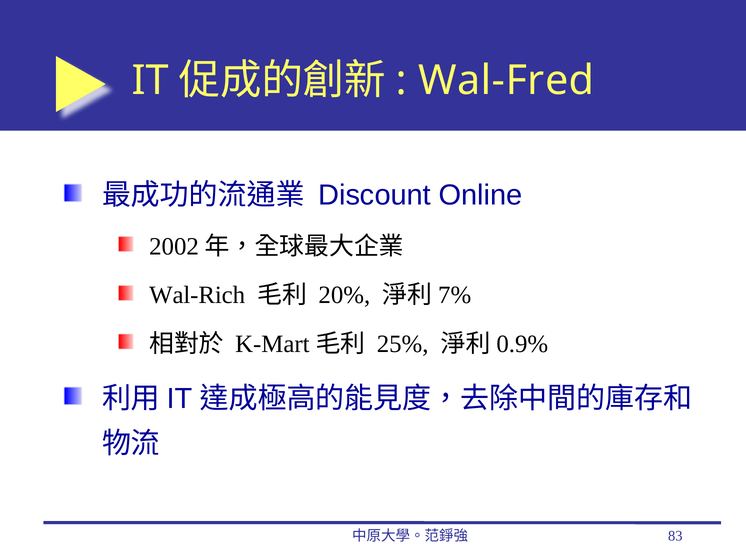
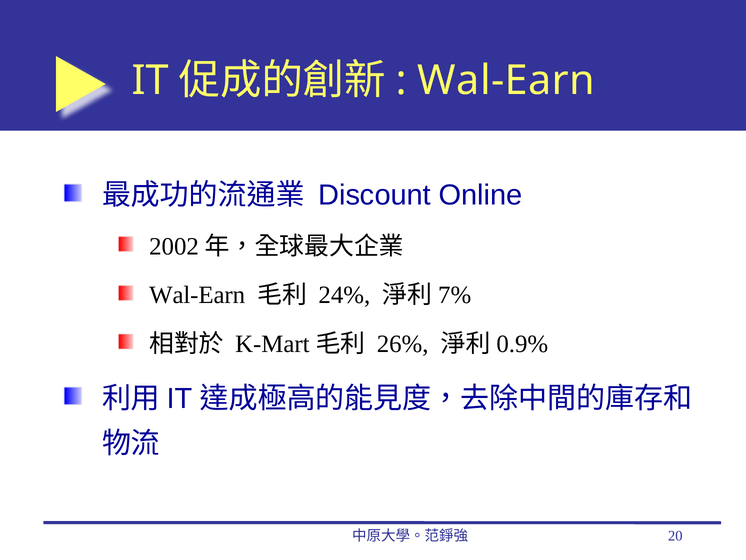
Wal-Fred at (506, 81): Wal-Fred -> Wal-Earn
Wal-Rich at (197, 295): Wal-Rich -> Wal-Earn
20%: 20% -> 24%
25%: 25% -> 26%
83: 83 -> 20
